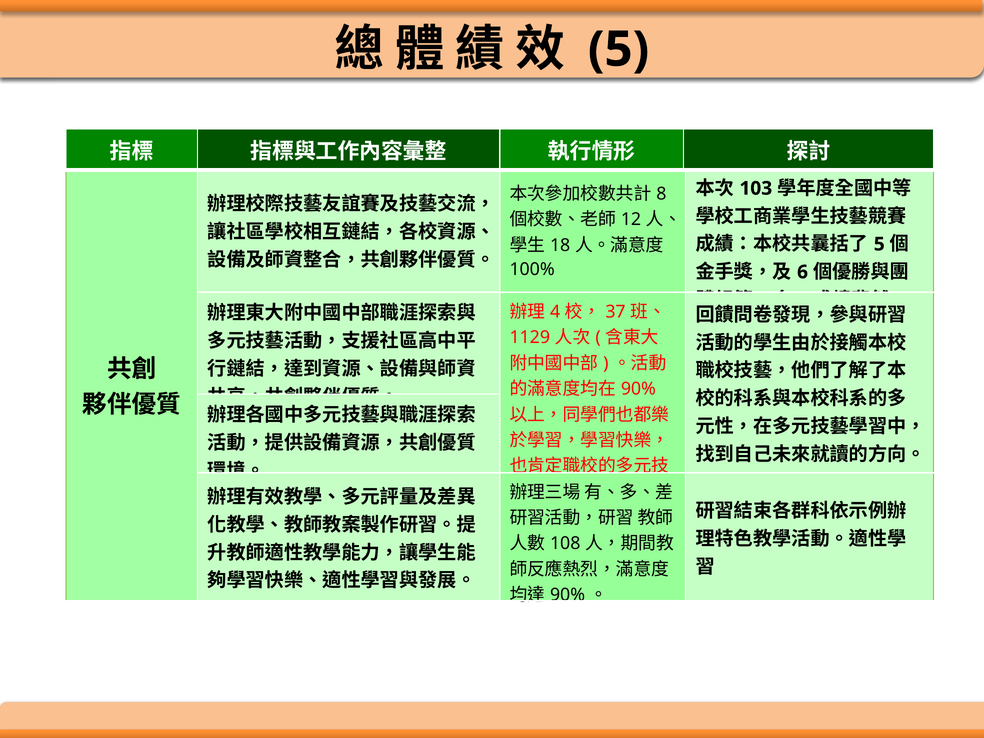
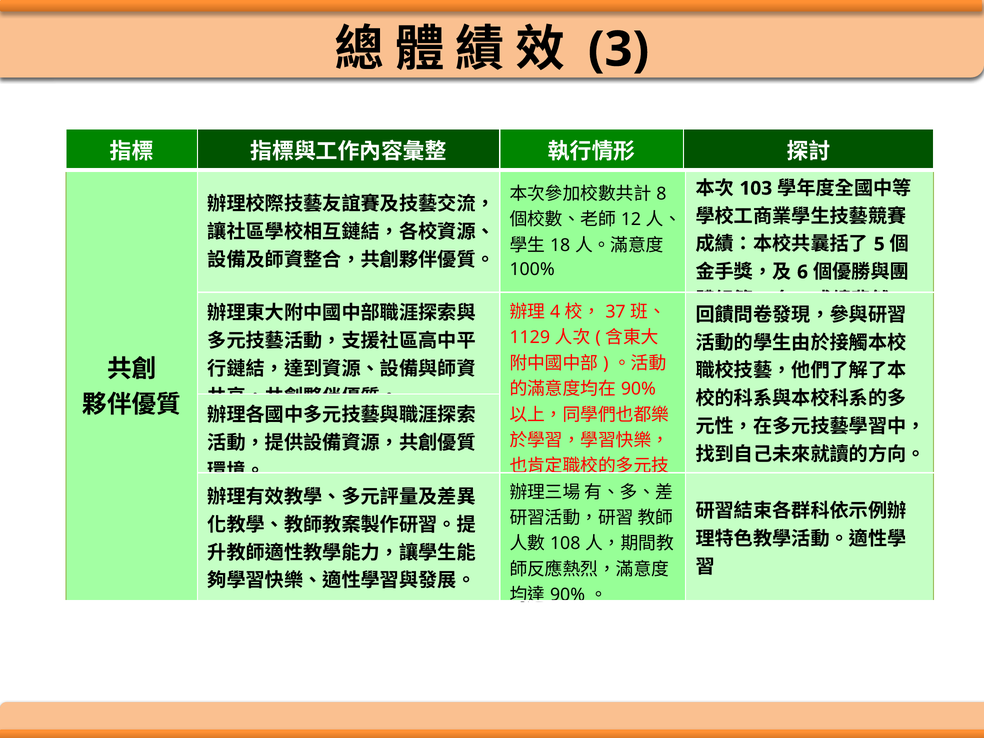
5 at (619, 50): 5 -> 3
